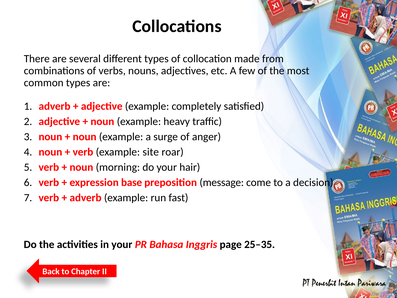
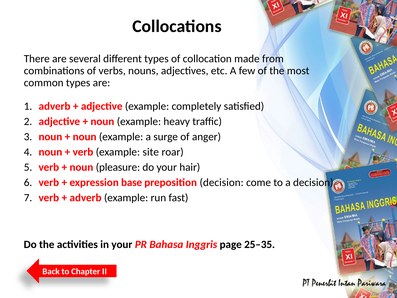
morning: morning -> pleasure
preposition message: message -> decision
